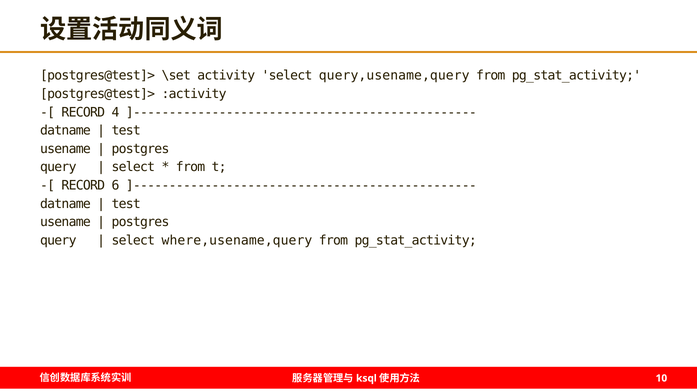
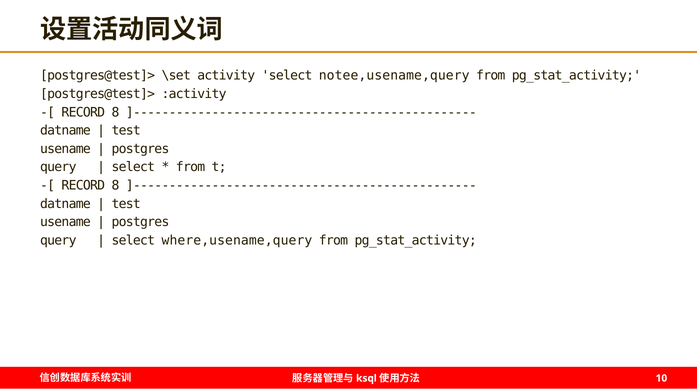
query,usename,query: query,usename,query -> notee,usename,query
4 at (115, 112): 4 -> 8
6 at (115, 185): 6 -> 8
